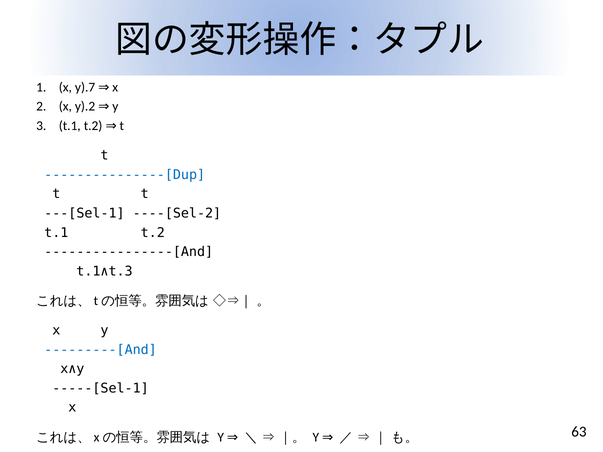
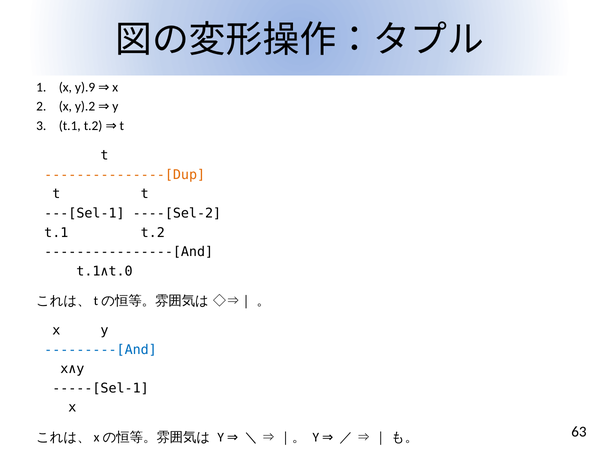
y).7: y).7 -> y).9
---------------[Dup colour: blue -> orange
t.1∧t.3: t.1∧t.3 -> t.1∧t.0
